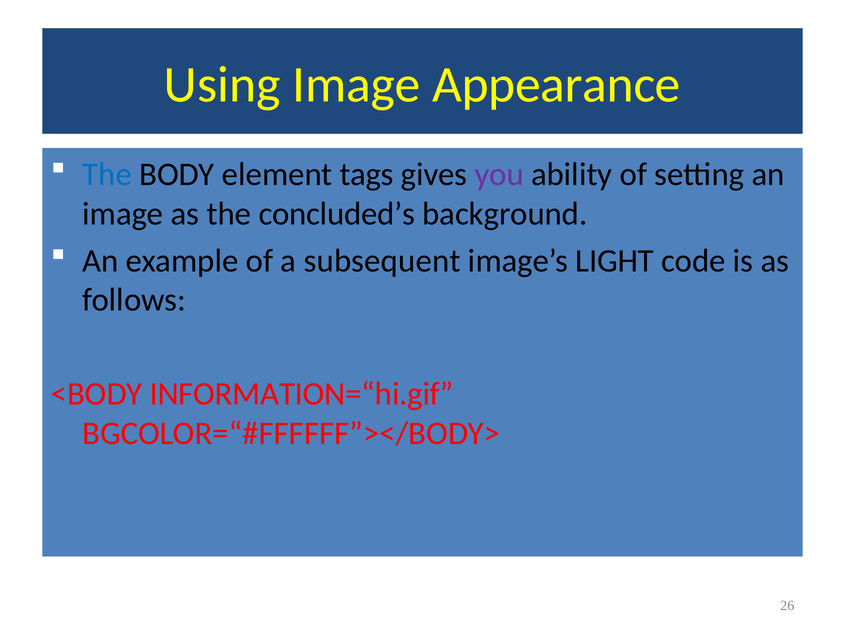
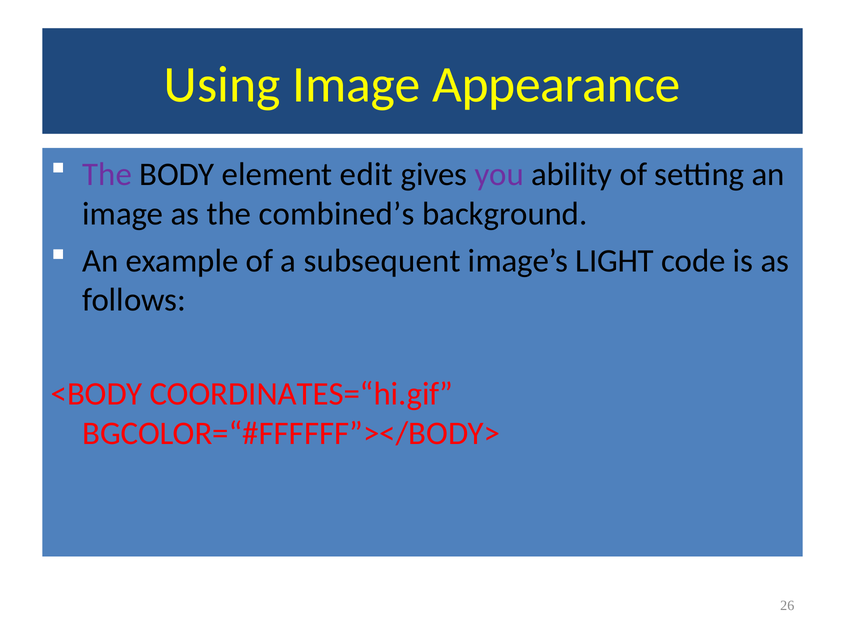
The at (107, 174) colour: blue -> purple
tags: tags -> edit
concluded’s: concluded’s -> combined’s
INFORMATION=“hi.gif: INFORMATION=“hi.gif -> COORDINATES=“hi.gif
